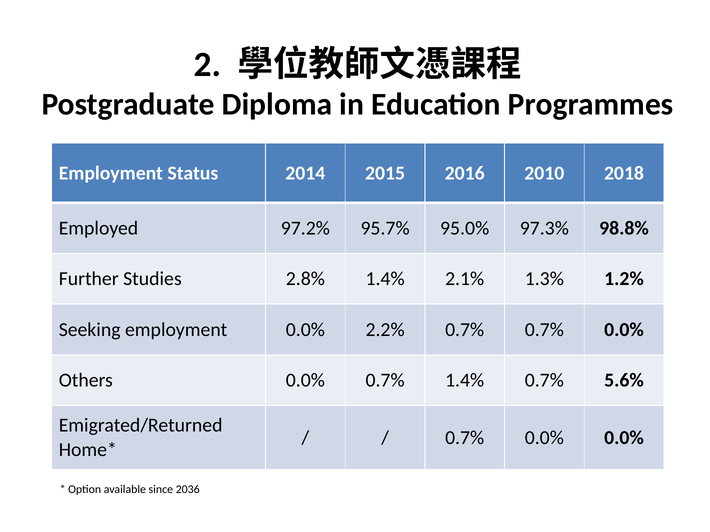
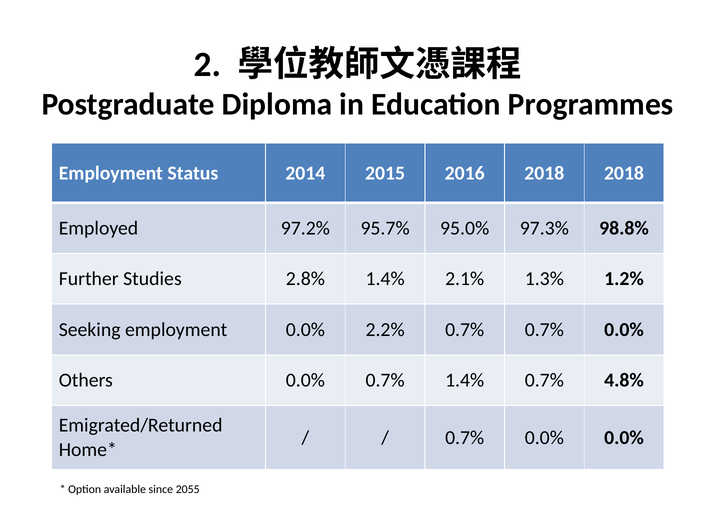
2016 2010: 2010 -> 2018
5.6%: 5.6% -> 4.8%
2036: 2036 -> 2055
